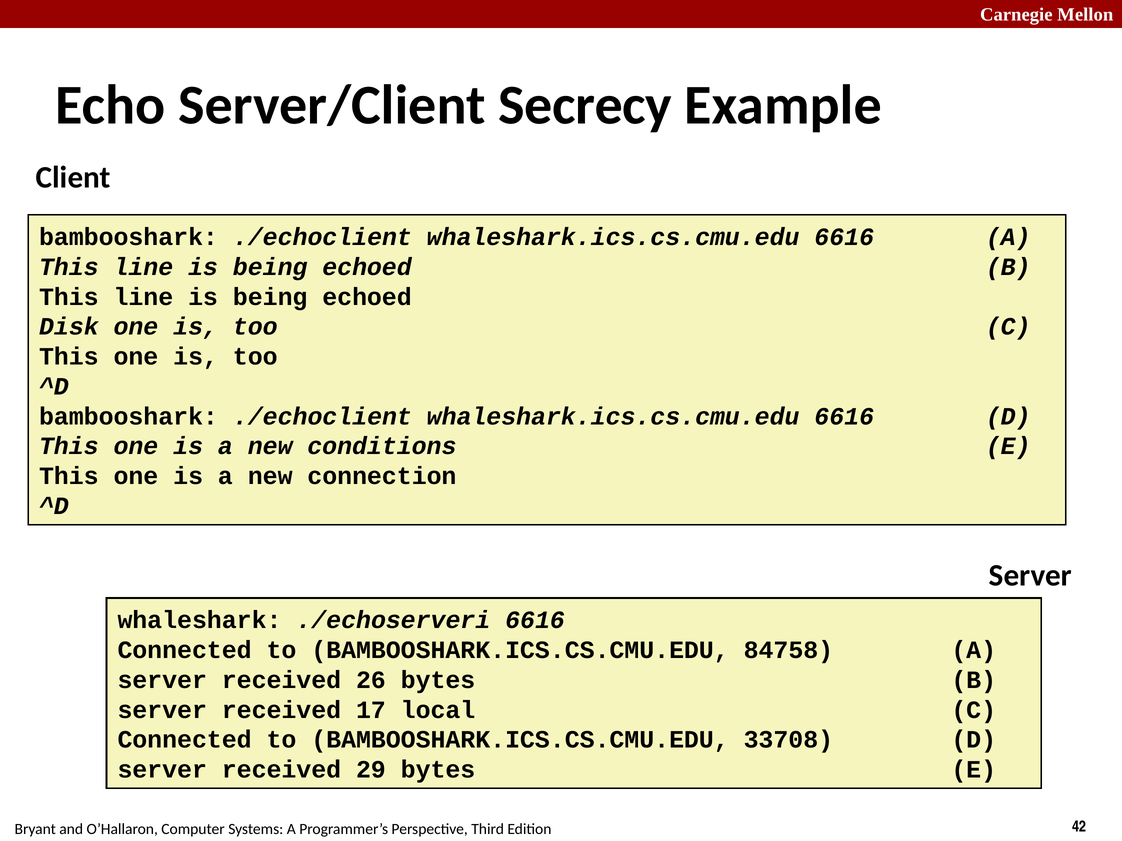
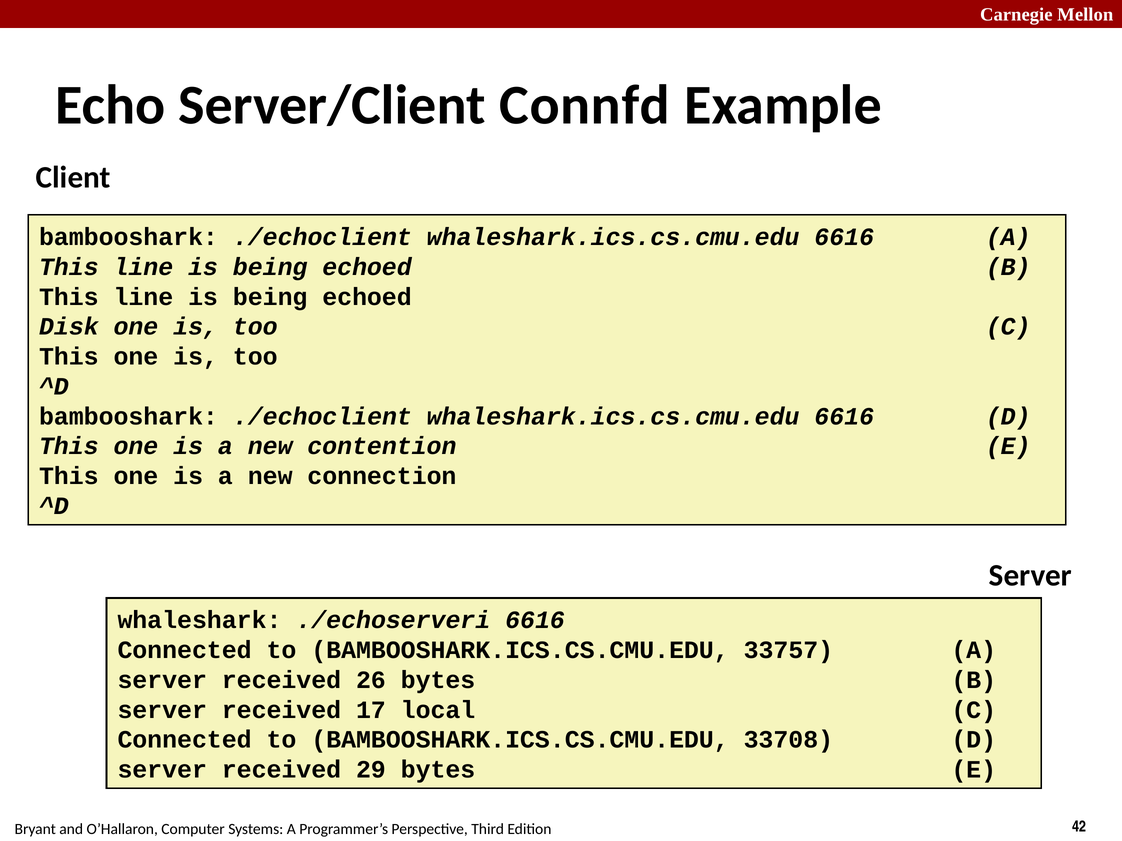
Secrecy: Secrecy -> Connfd
conditions: conditions -> contention
84758: 84758 -> 33757
